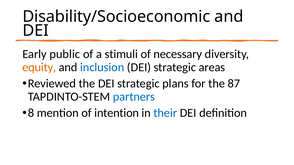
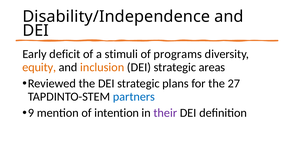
Disability/Socioeconomic: Disability/Socioeconomic -> Disability/Independence
public: public -> deficit
necessary: necessary -> programs
inclusion colour: blue -> orange
87: 87 -> 27
8: 8 -> 9
their colour: blue -> purple
